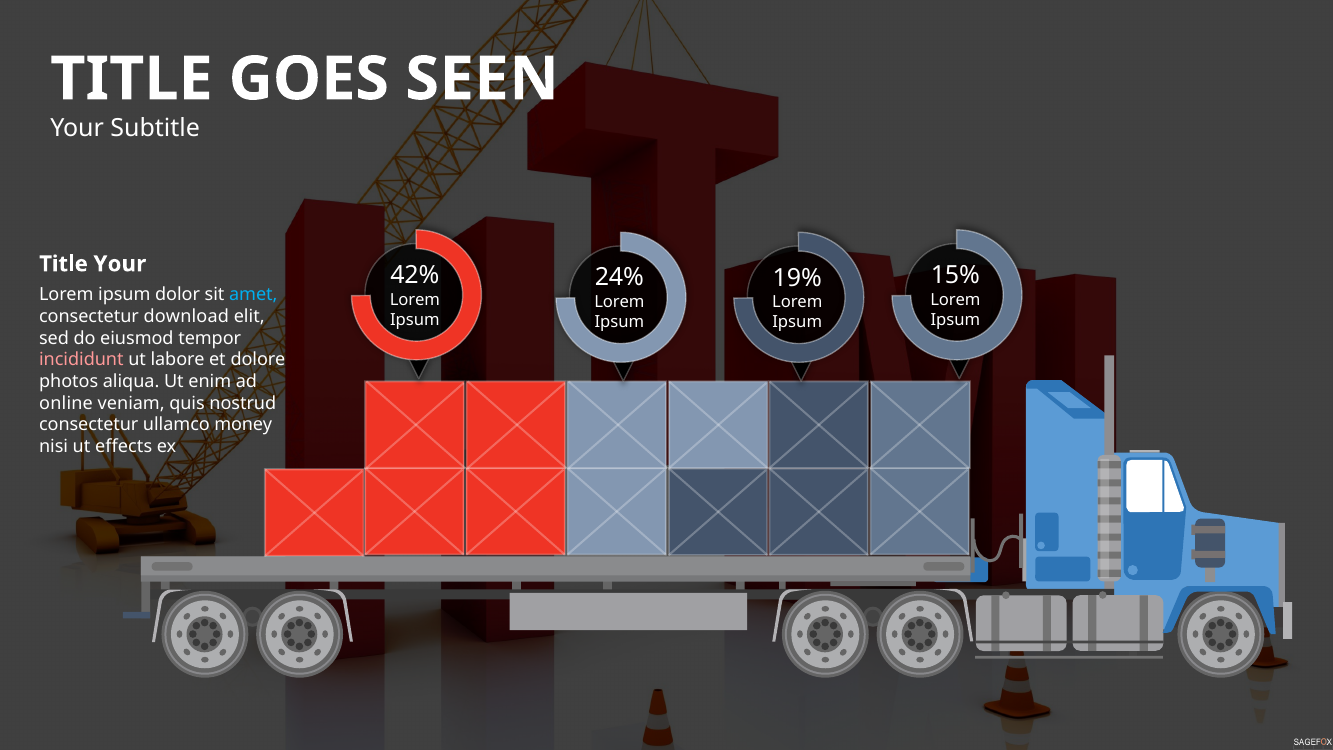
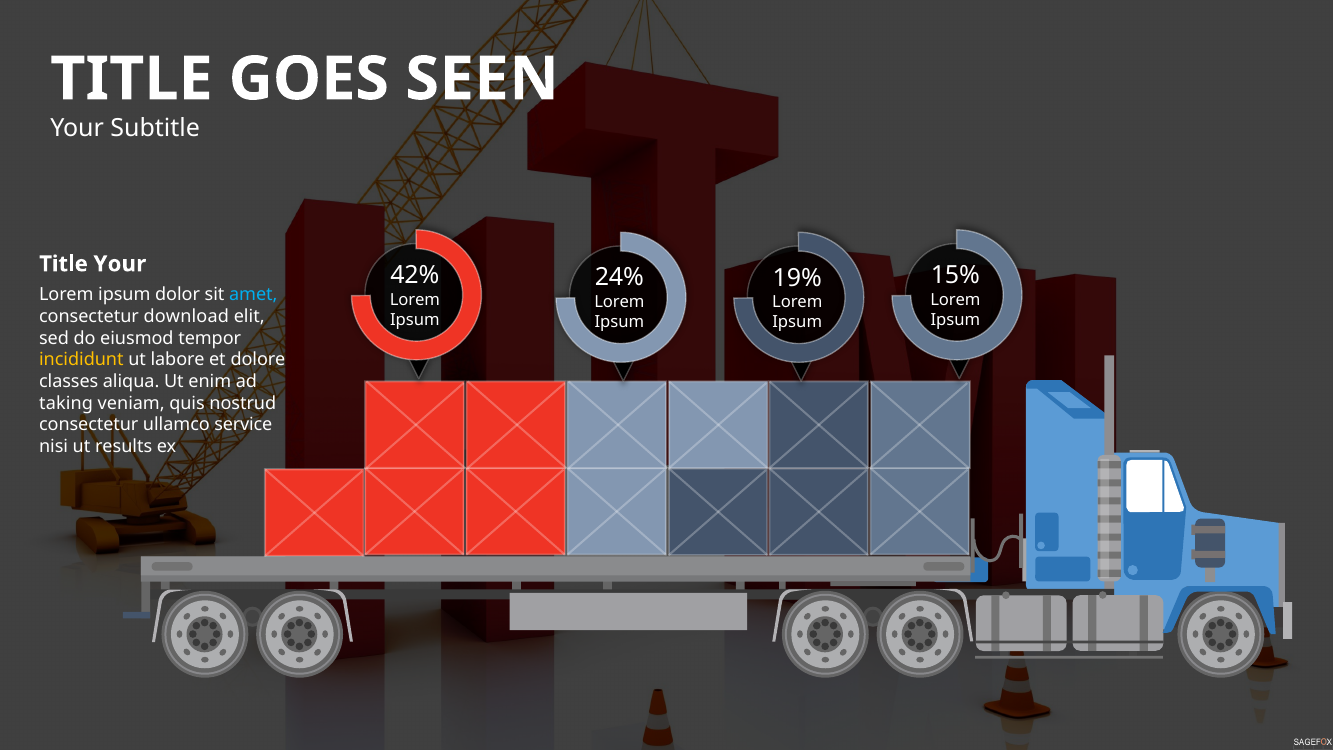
incididunt colour: pink -> yellow
photos: photos -> classes
online: online -> taking
money: money -> service
effects: effects -> results
